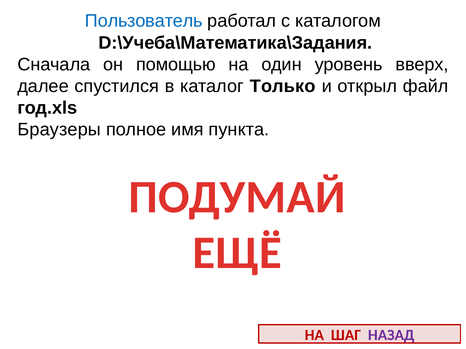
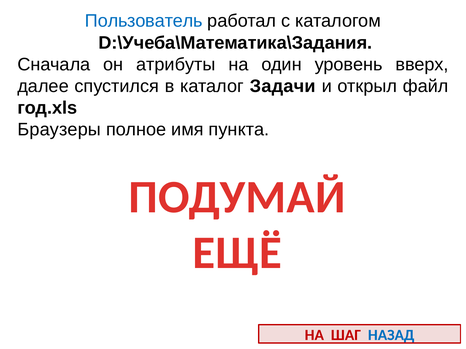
помощью: помощью -> атрибуты
Только: Только -> Задачи
НАЗАД colour: purple -> blue
